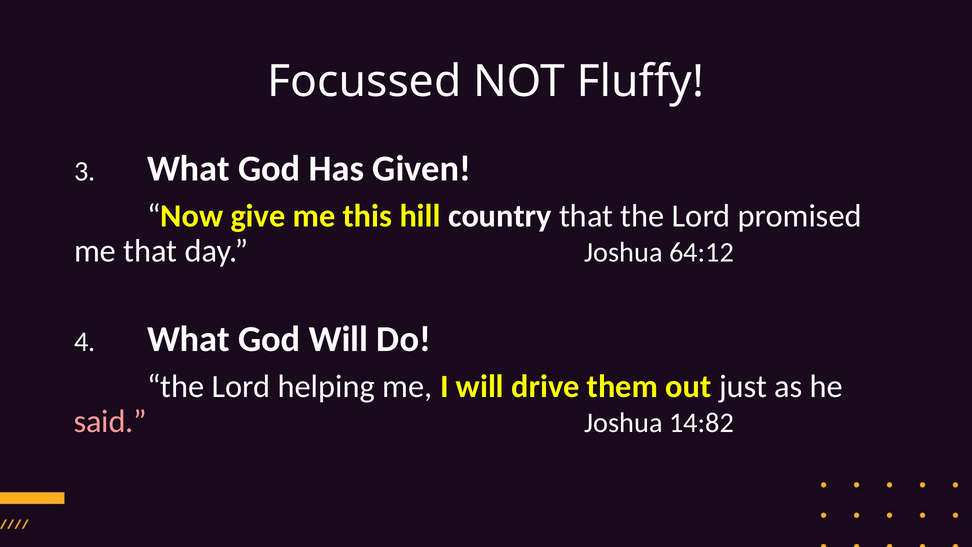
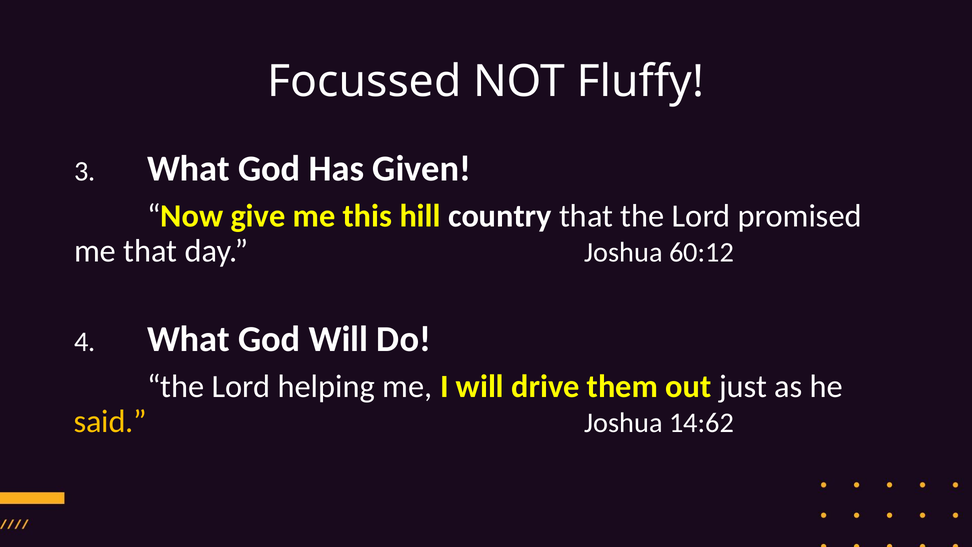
64:12: 64:12 -> 60:12
said colour: pink -> yellow
14:82: 14:82 -> 14:62
